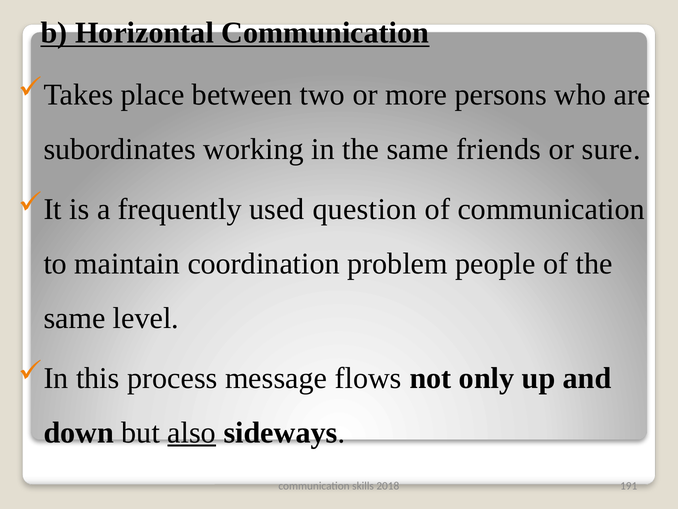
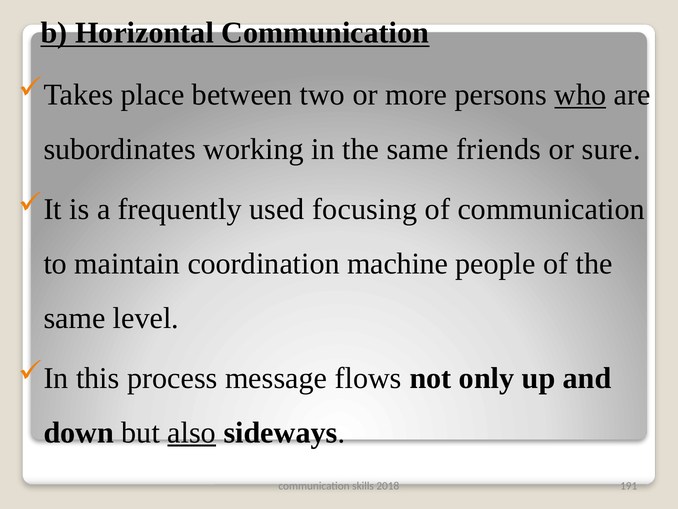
who underline: none -> present
question: question -> focusing
problem: problem -> machine
